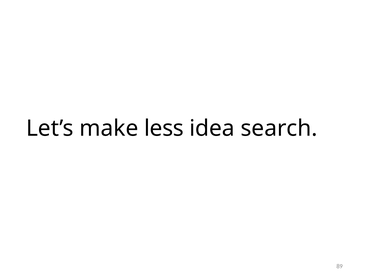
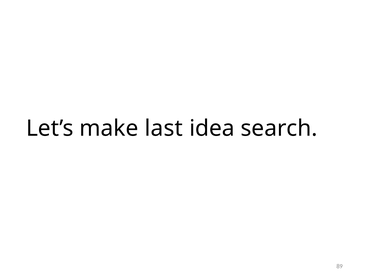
less: less -> last
